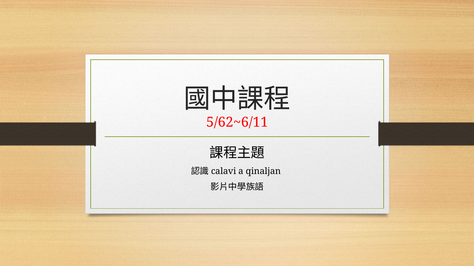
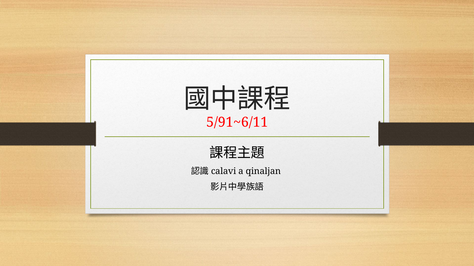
5/62~6/11: 5/62~6/11 -> 5/91~6/11
